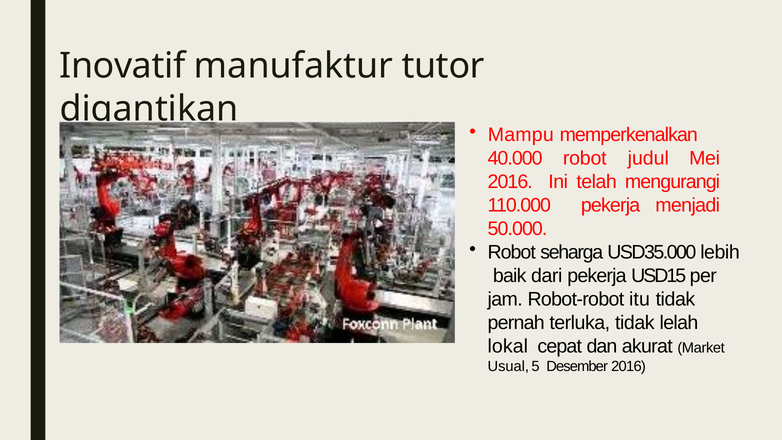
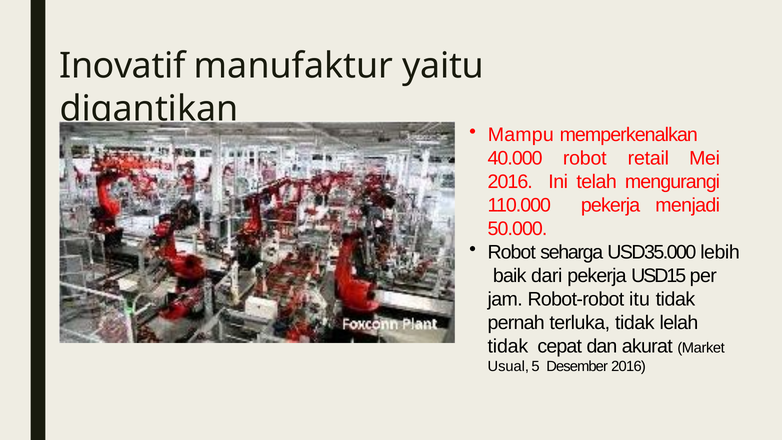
tutor: tutor -> yaitu
judul: judul -> retail
lokal at (508, 346): lokal -> tidak
